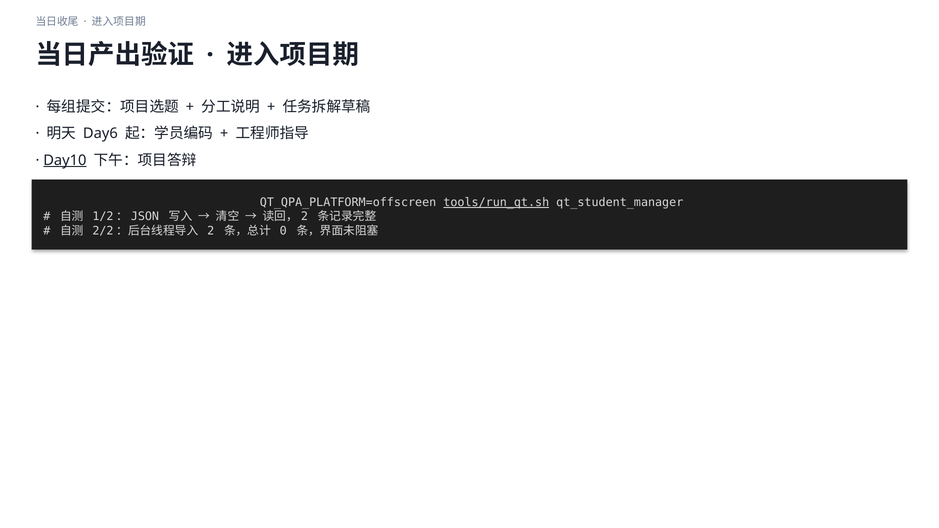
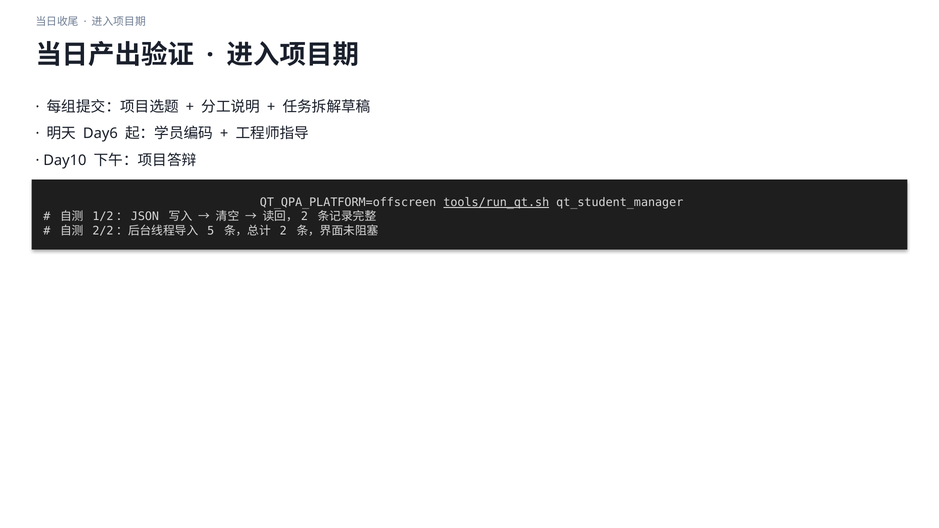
Day10 underline: present -> none
2 at (211, 231): 2 -> 5
0 at (283, 231): 0 -> 2
